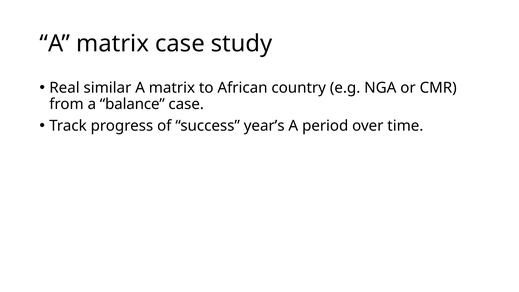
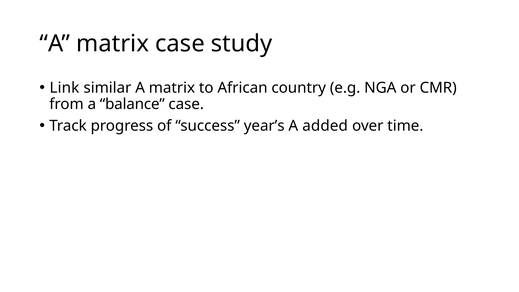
Real: Real -> Link
period: period -> added
